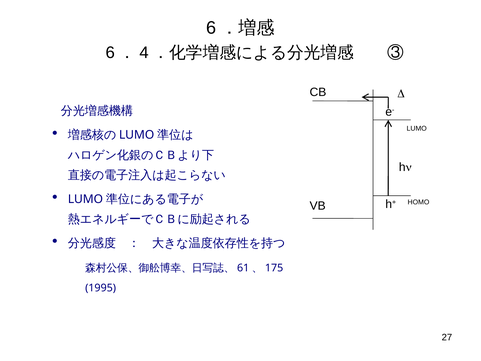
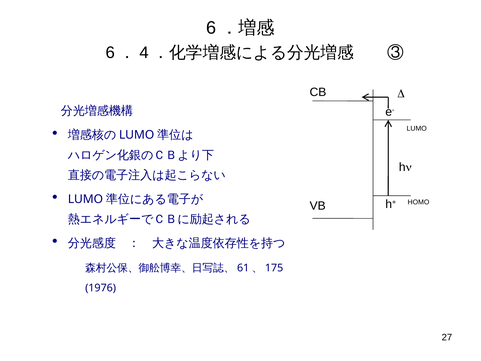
1995: 1995 -> 1976
